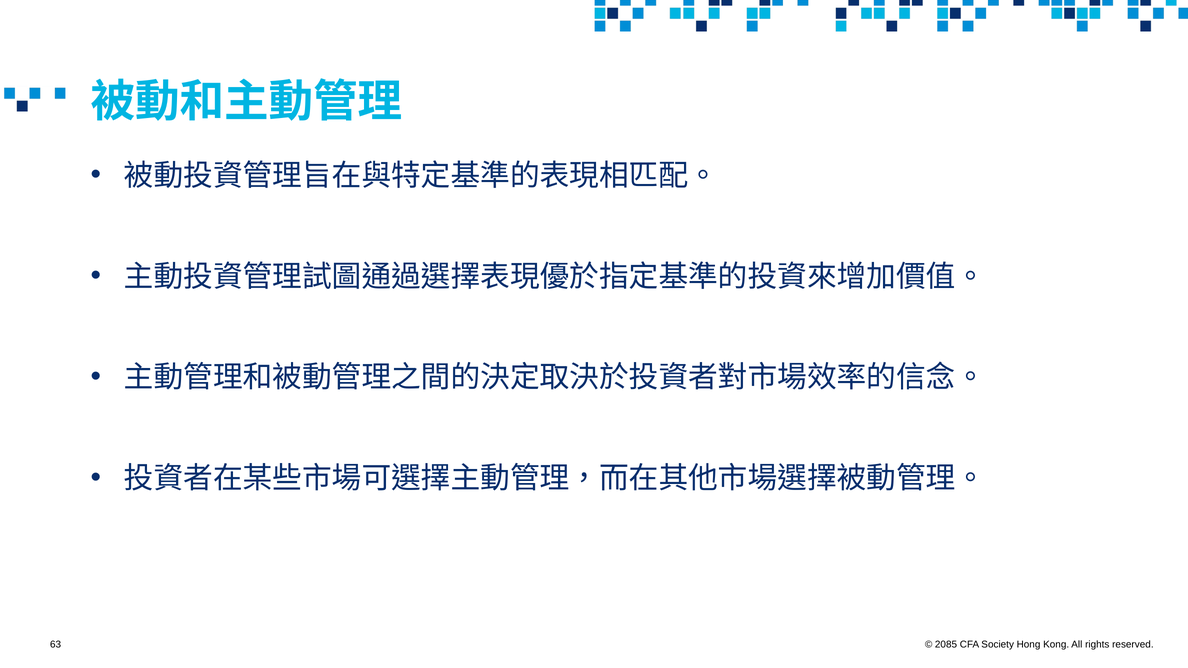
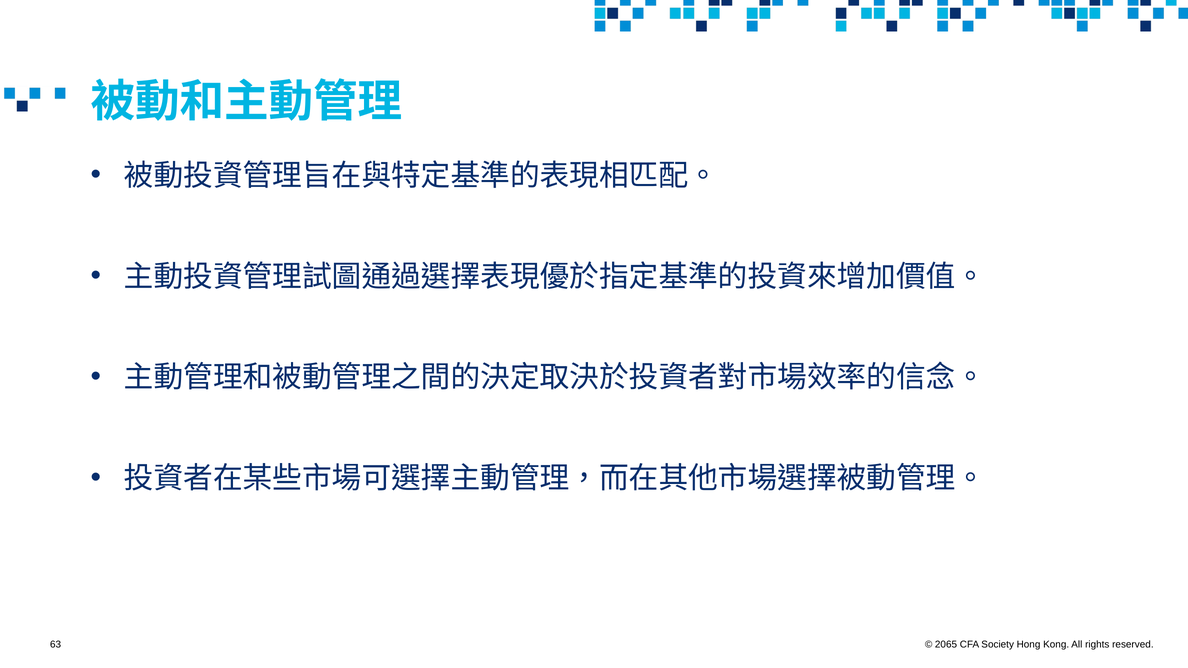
2085: 2085 -> 2065
